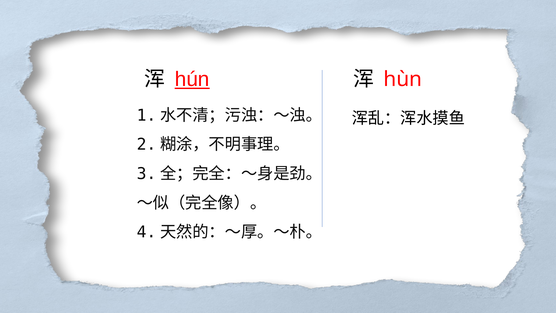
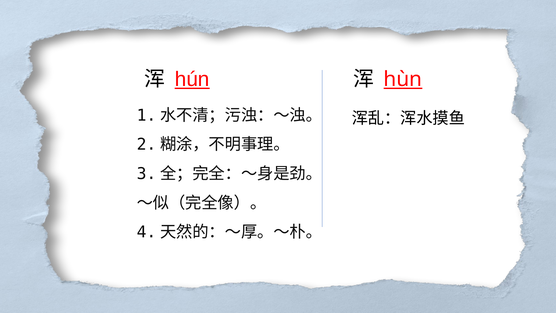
hùn underline: none -> present
